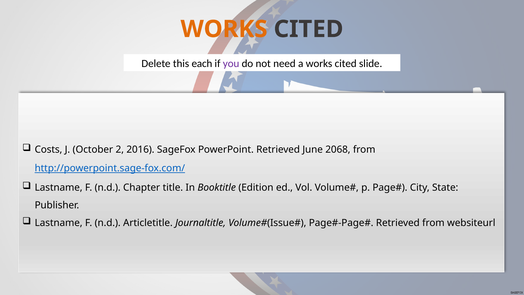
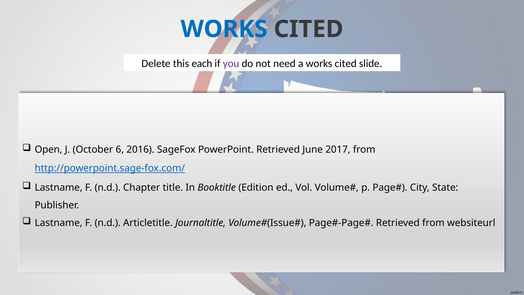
WORKS at (224, 29) colour: orange -> blue
Costs: Costs -> Open
2: 2 -> 6
2068: 2068 -> 2017
